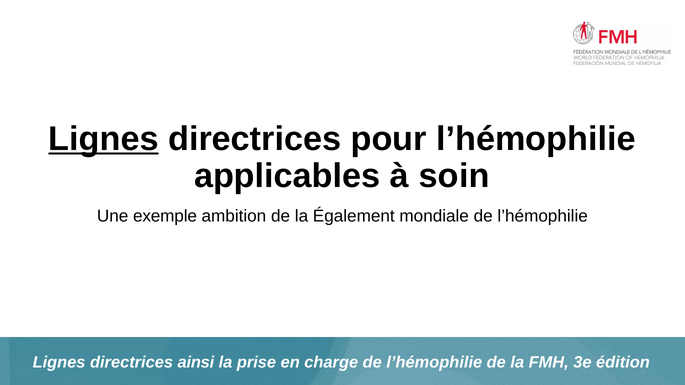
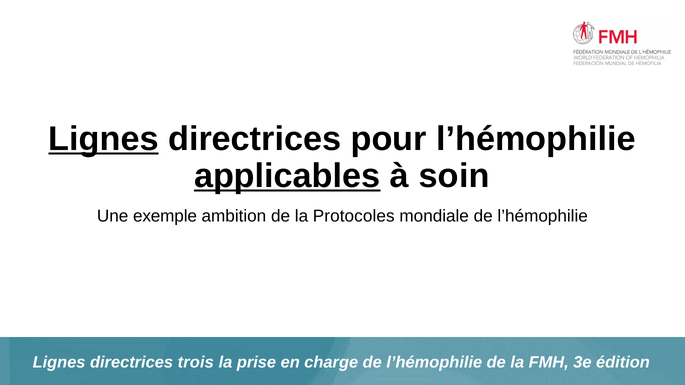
applicables underline: none -> present
Également: Également -> Protocoles
ainsi: ainsi -> trois
